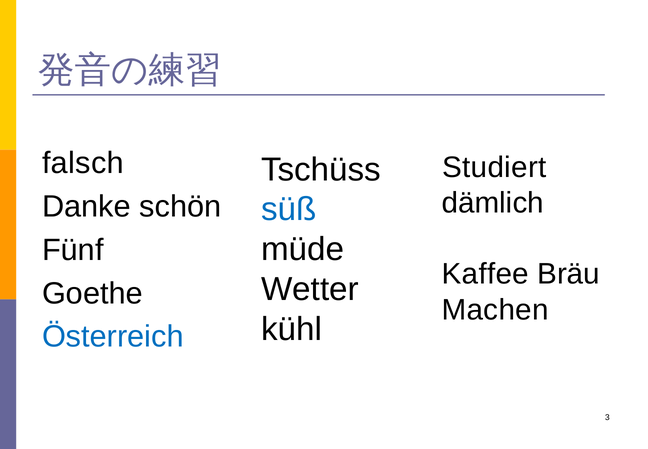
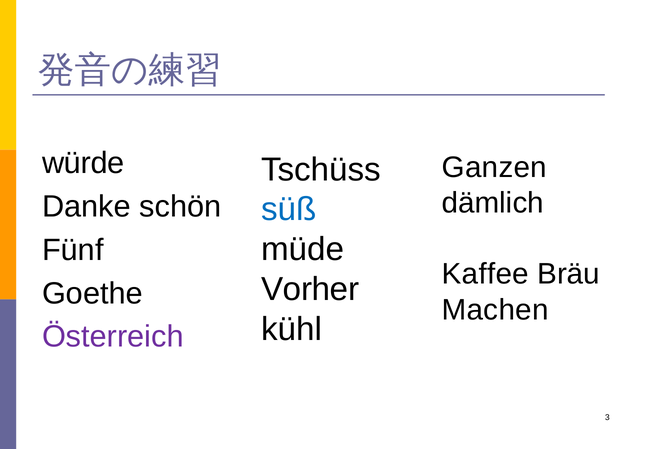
falsch: falsch -> würde
Studiert: Studiert -> Ganzen
Wetter: Wetter -> Vorher
Österreich colour: blue -> purple
